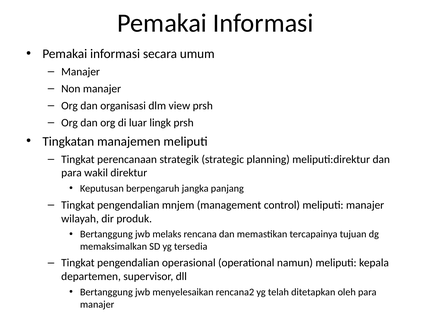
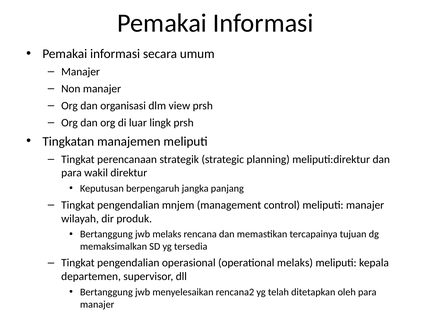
operational namun: namun -> melaks
